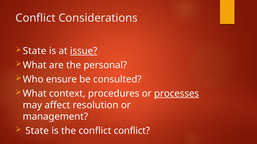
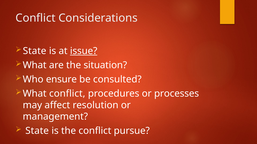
personal: personal -> situation
What context: context -> conflict
processes underline: present -> none
conflict conflict: conflict -> pursue
